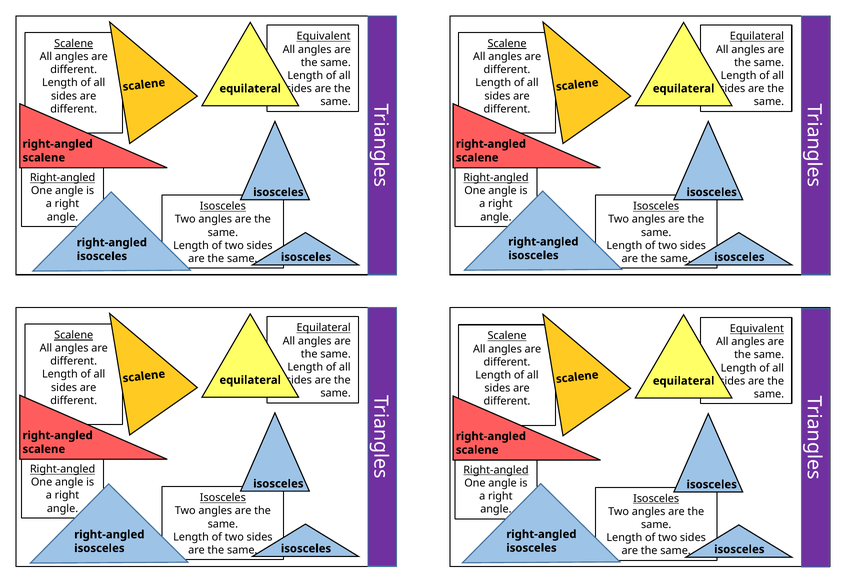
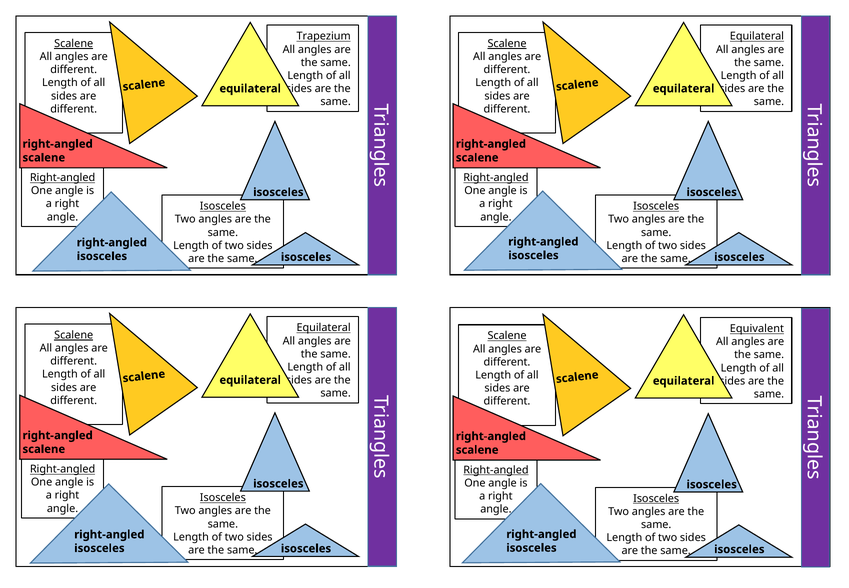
Equivalent at (324, 36): Equivalent -> Trapezium
